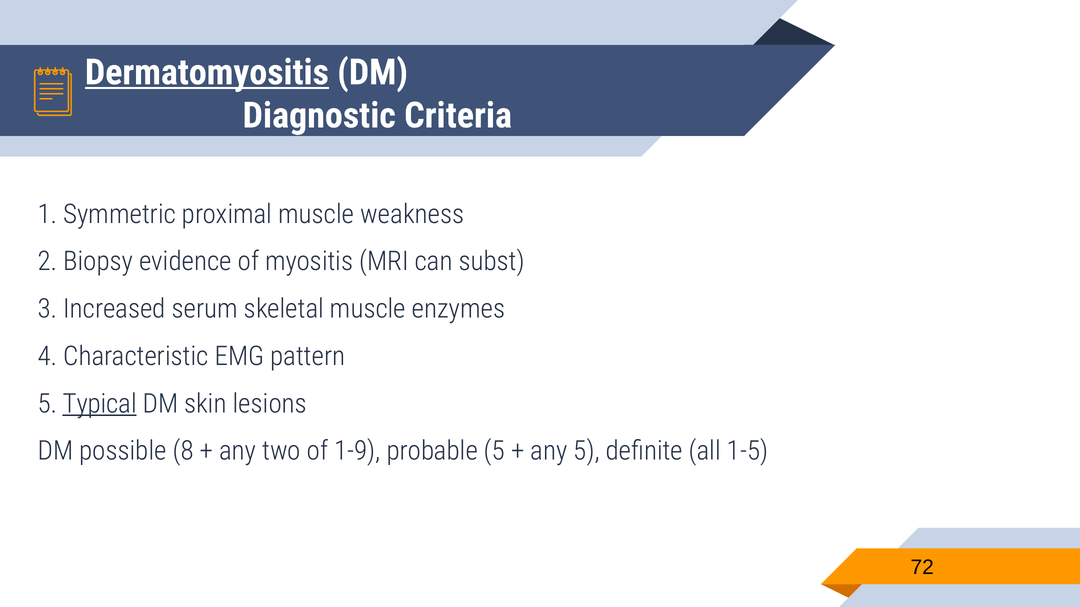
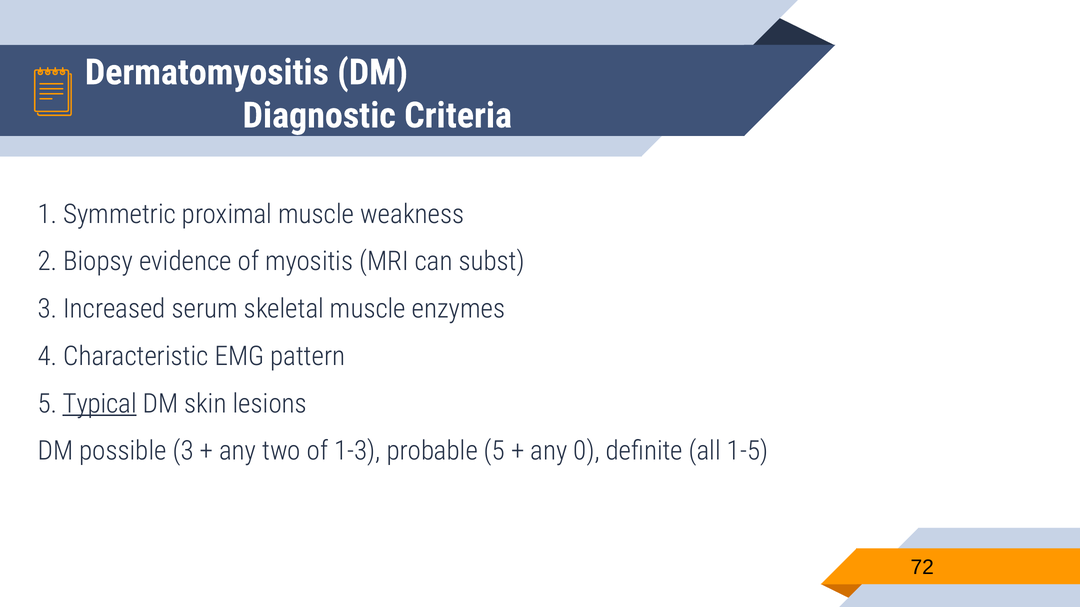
Dermatomyositis underline: present -> none
possible 8: 8 -> 3
1-9: 1-9 -> 1-3
any 5: 5 -> 0
